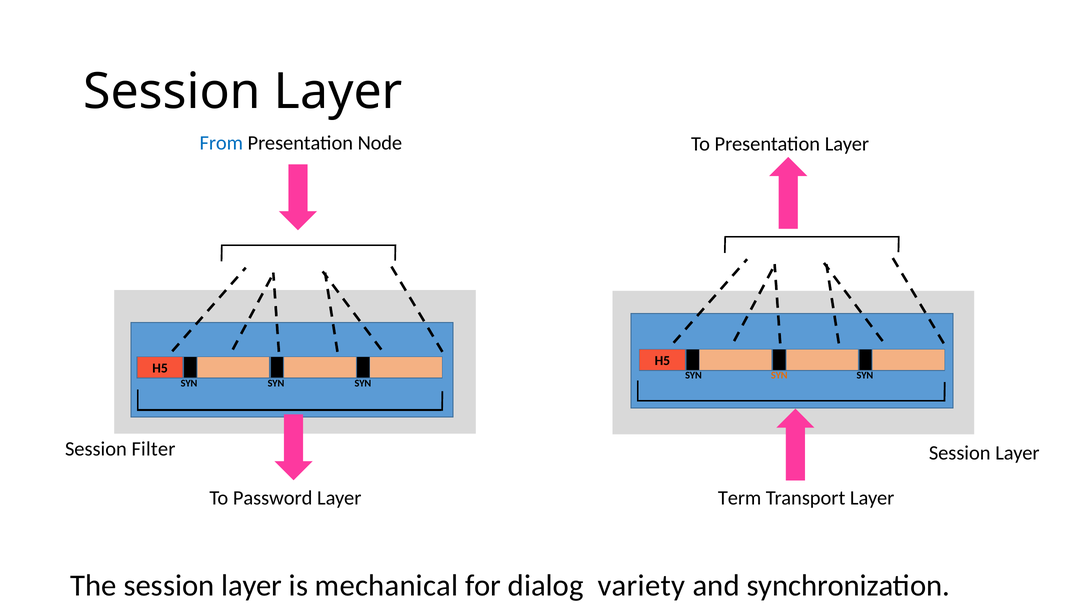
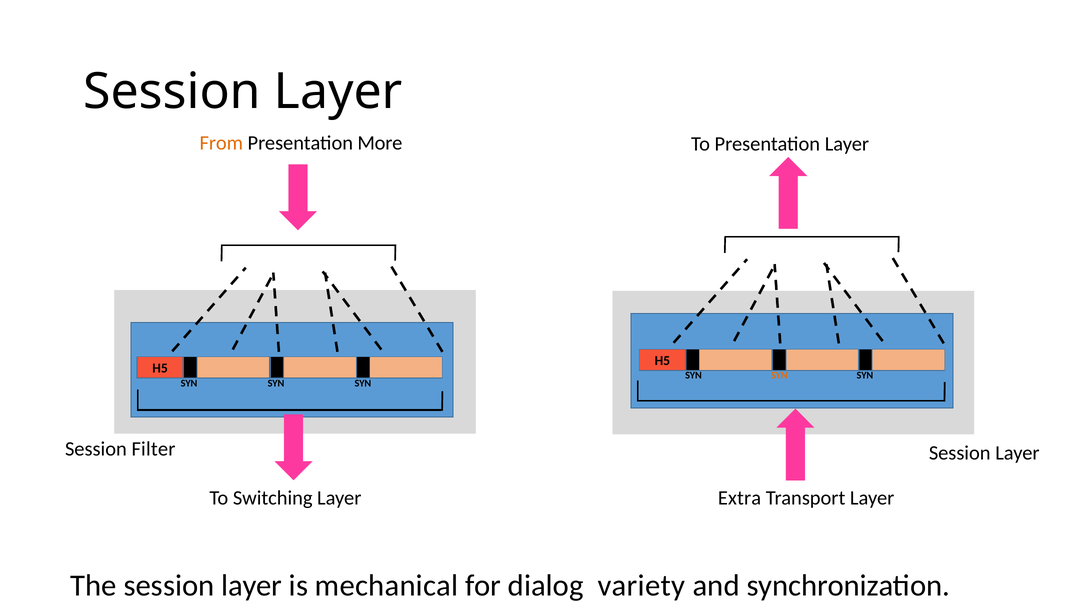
From colour: blue -> orange
Node: Node -> More
Password: Password -> Switching
Term: Term -> Extra
